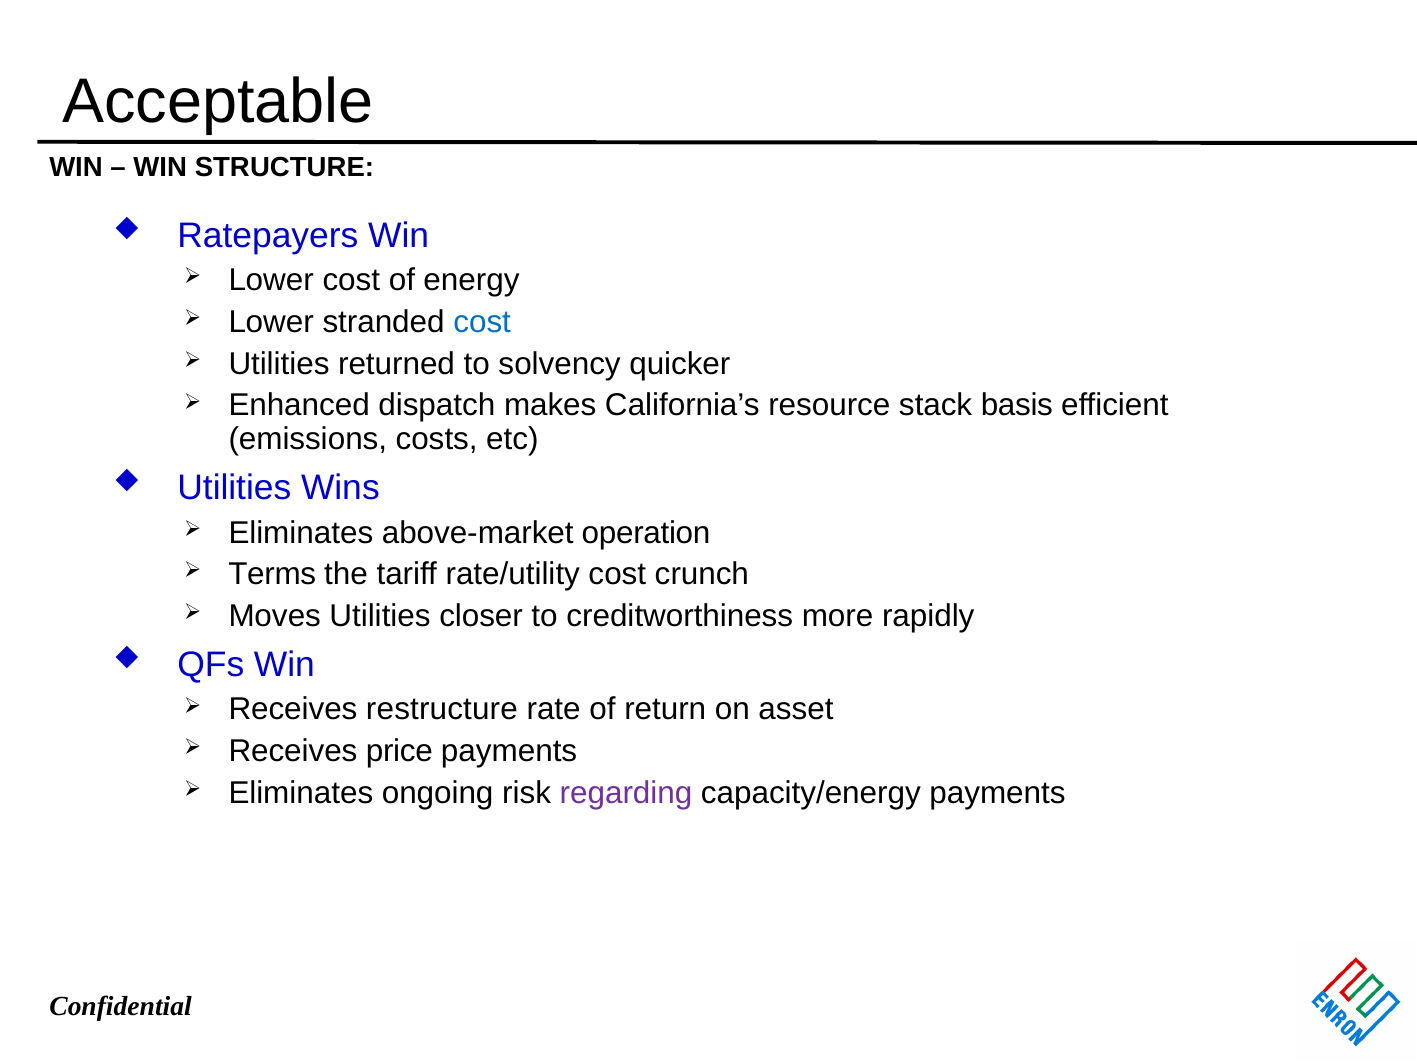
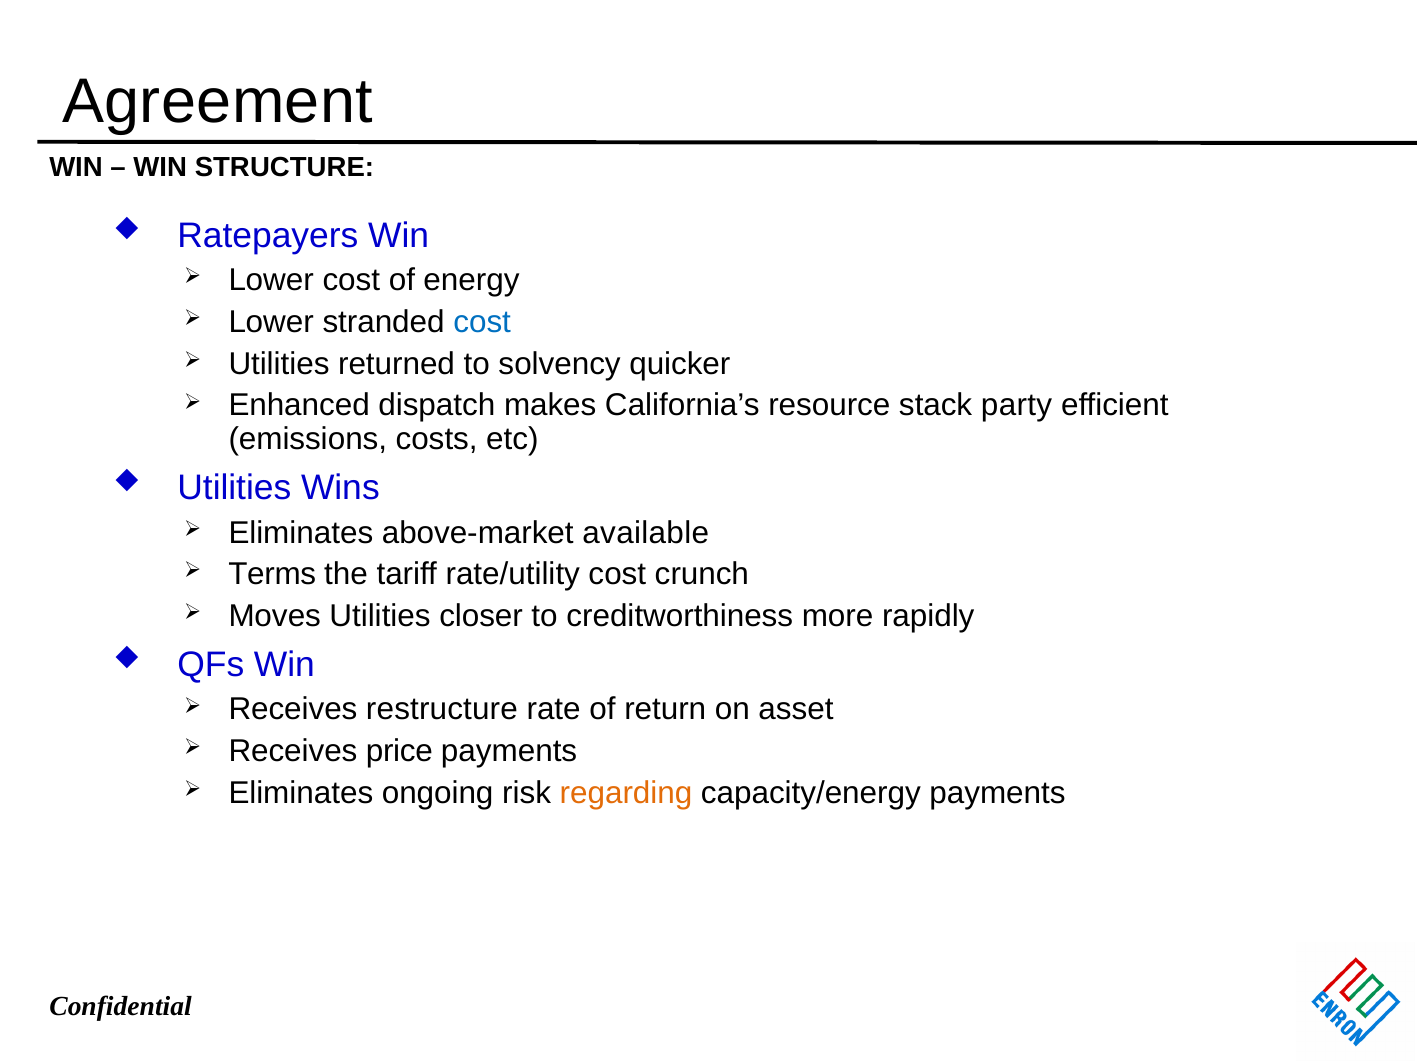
Acceptable: Acceptable -> Agreement
basis: basis -> party
operation: operation -> available
regarding colour: purple -> orange
